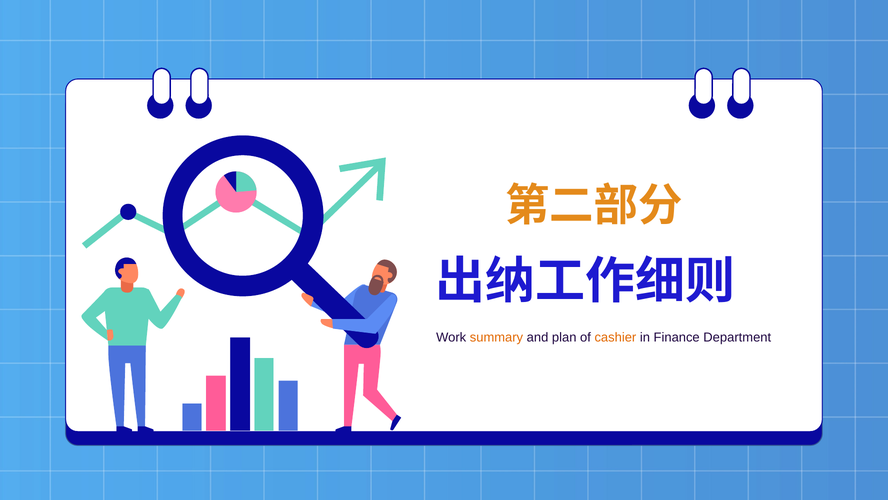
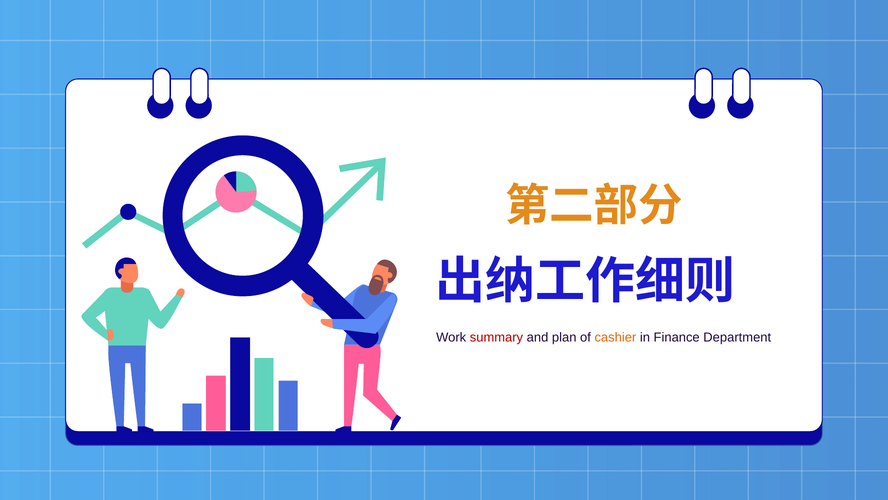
summary colour: orange -> red
